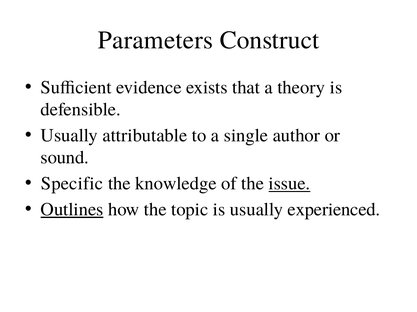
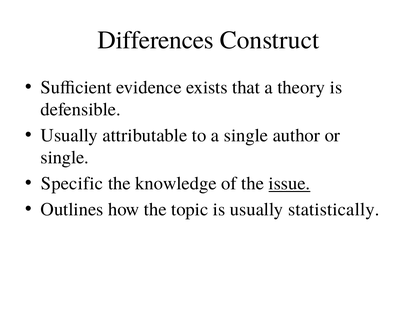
Parameters: Parameters -> Differences
sound at (65, 158): sound -> single
Outlines underline: present -> none
experienced: experienced -> statistically
